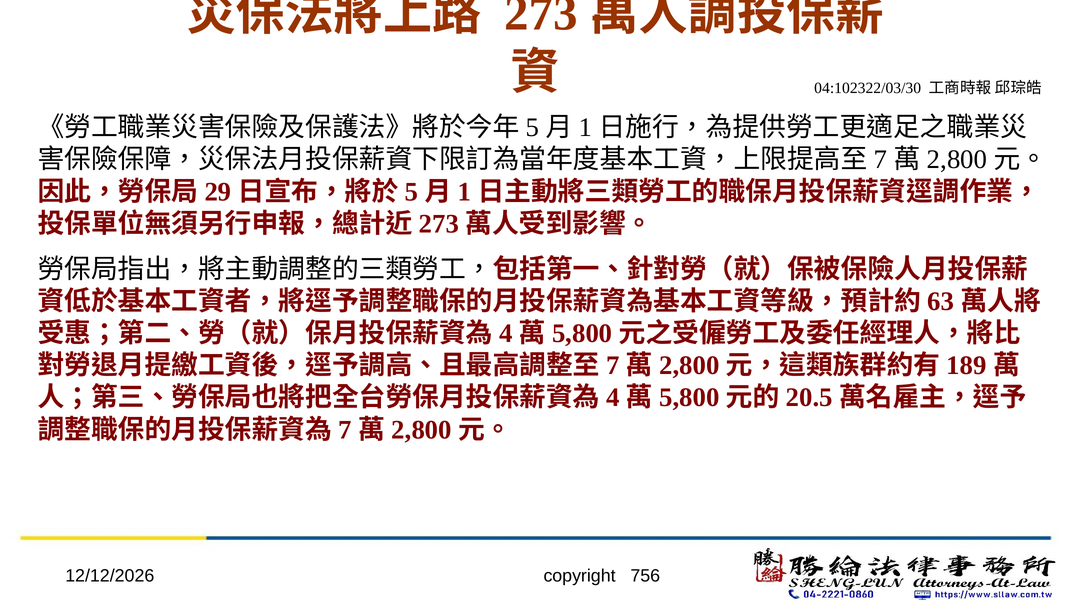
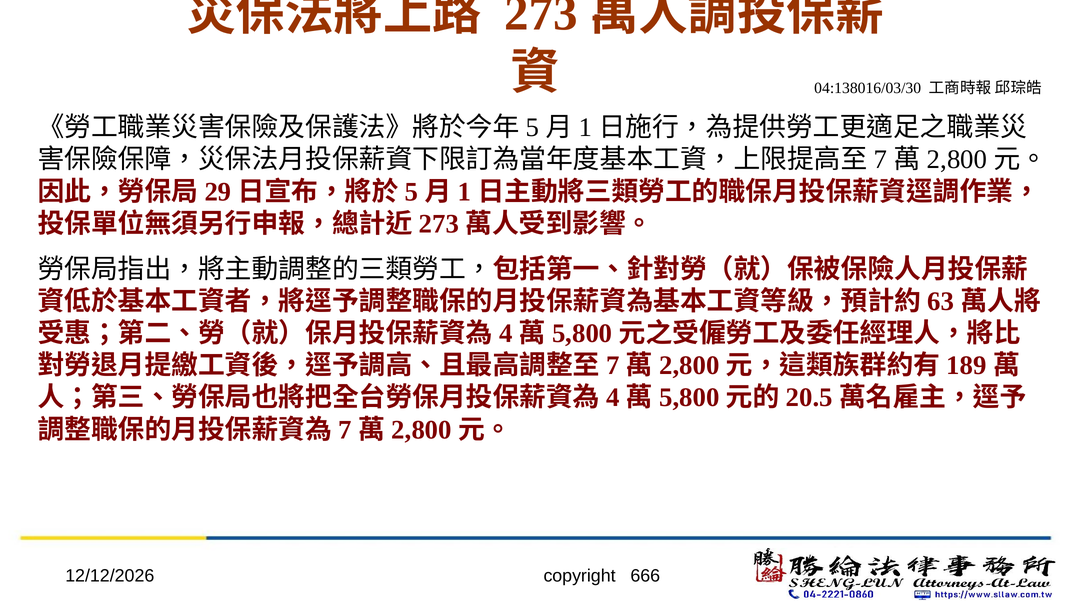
04:102322/03/30: 04:102322/03/30 -> 04:138016/03/30
756: 756 -> 666
